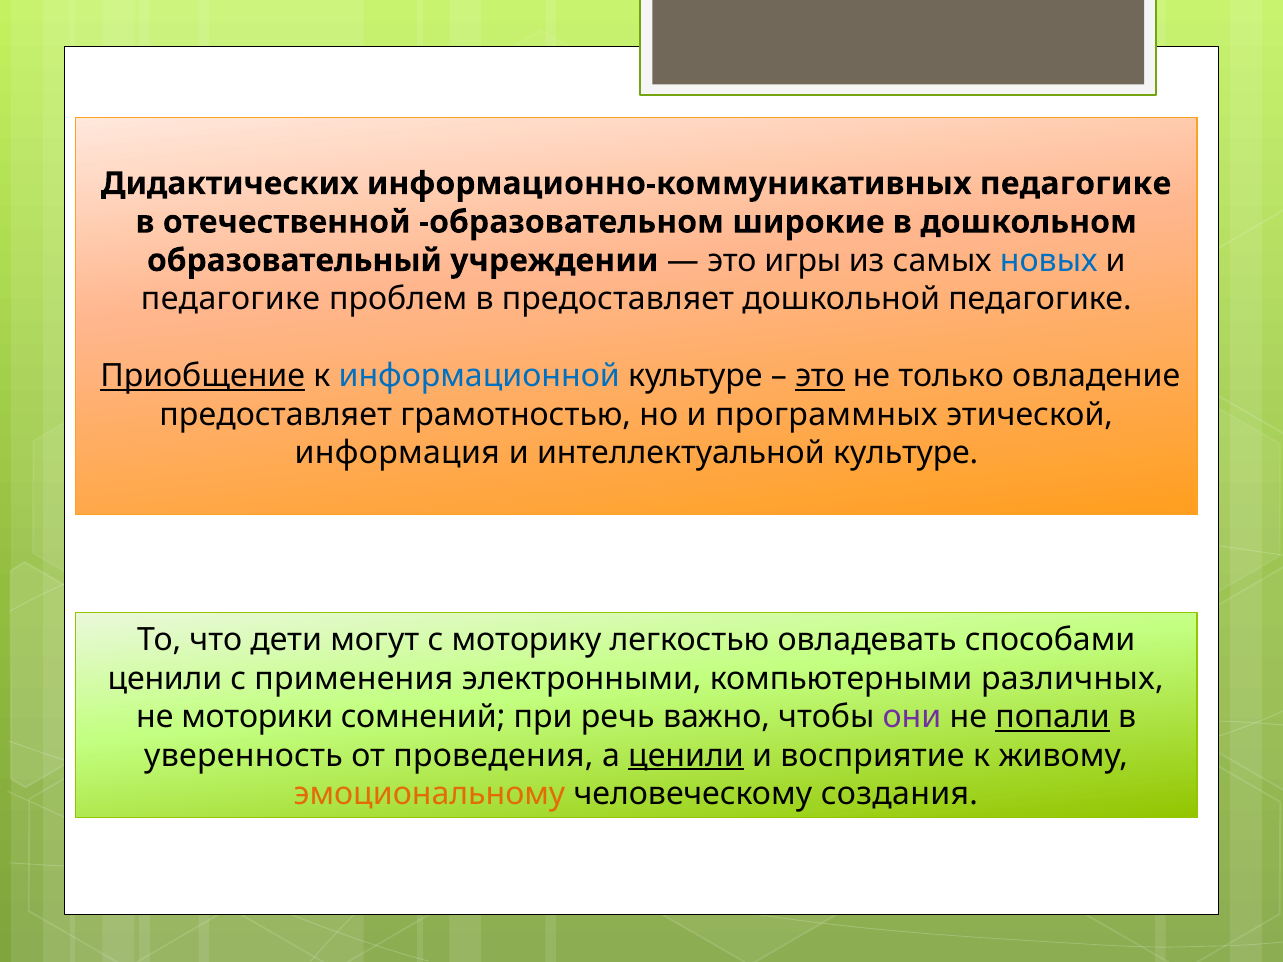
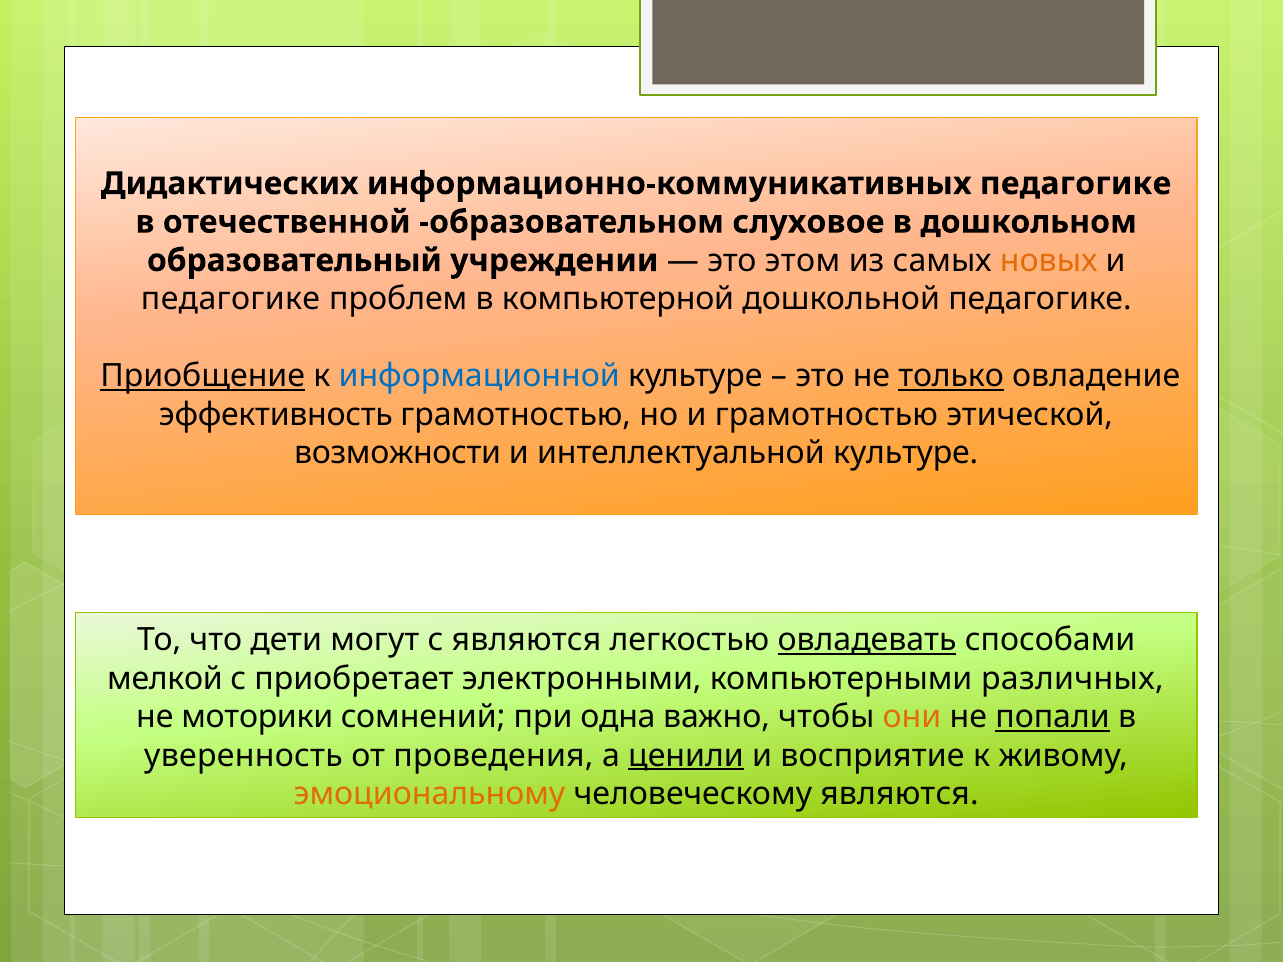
широкие: широкие -> слуховое
игры: игры -> этом
новых colour: blue -> orange
в предоставляет: предоставляет -> компьютерной
это at (820, 376) underline: present -> none
только underline: none -> present
предоставляет at (276, 415): предоставляет -> эффективность
и программных: программных -> грамотностью
информация: информация -> возможности
с моторику: моторику -> являются
овладевать underline: none -> present
ценили at (165, 679): ценили -> мелкой
применения: применения -> приобретает
речь: речь -> одна
они colour: purple -> orange
человеческому создания: создания -> являются
